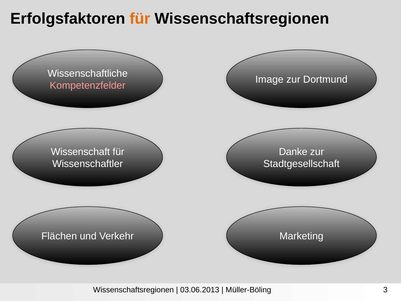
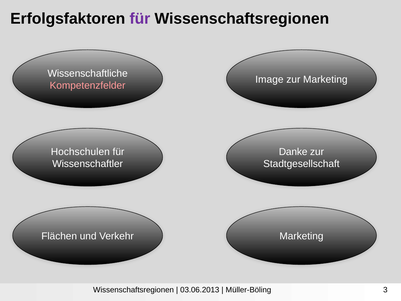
für at (140, 19) colour: orange -> purple
zur Dortmund: Dortmund -> Marketing
Wissenschaft: Wissenschaft -> Hochschulen
